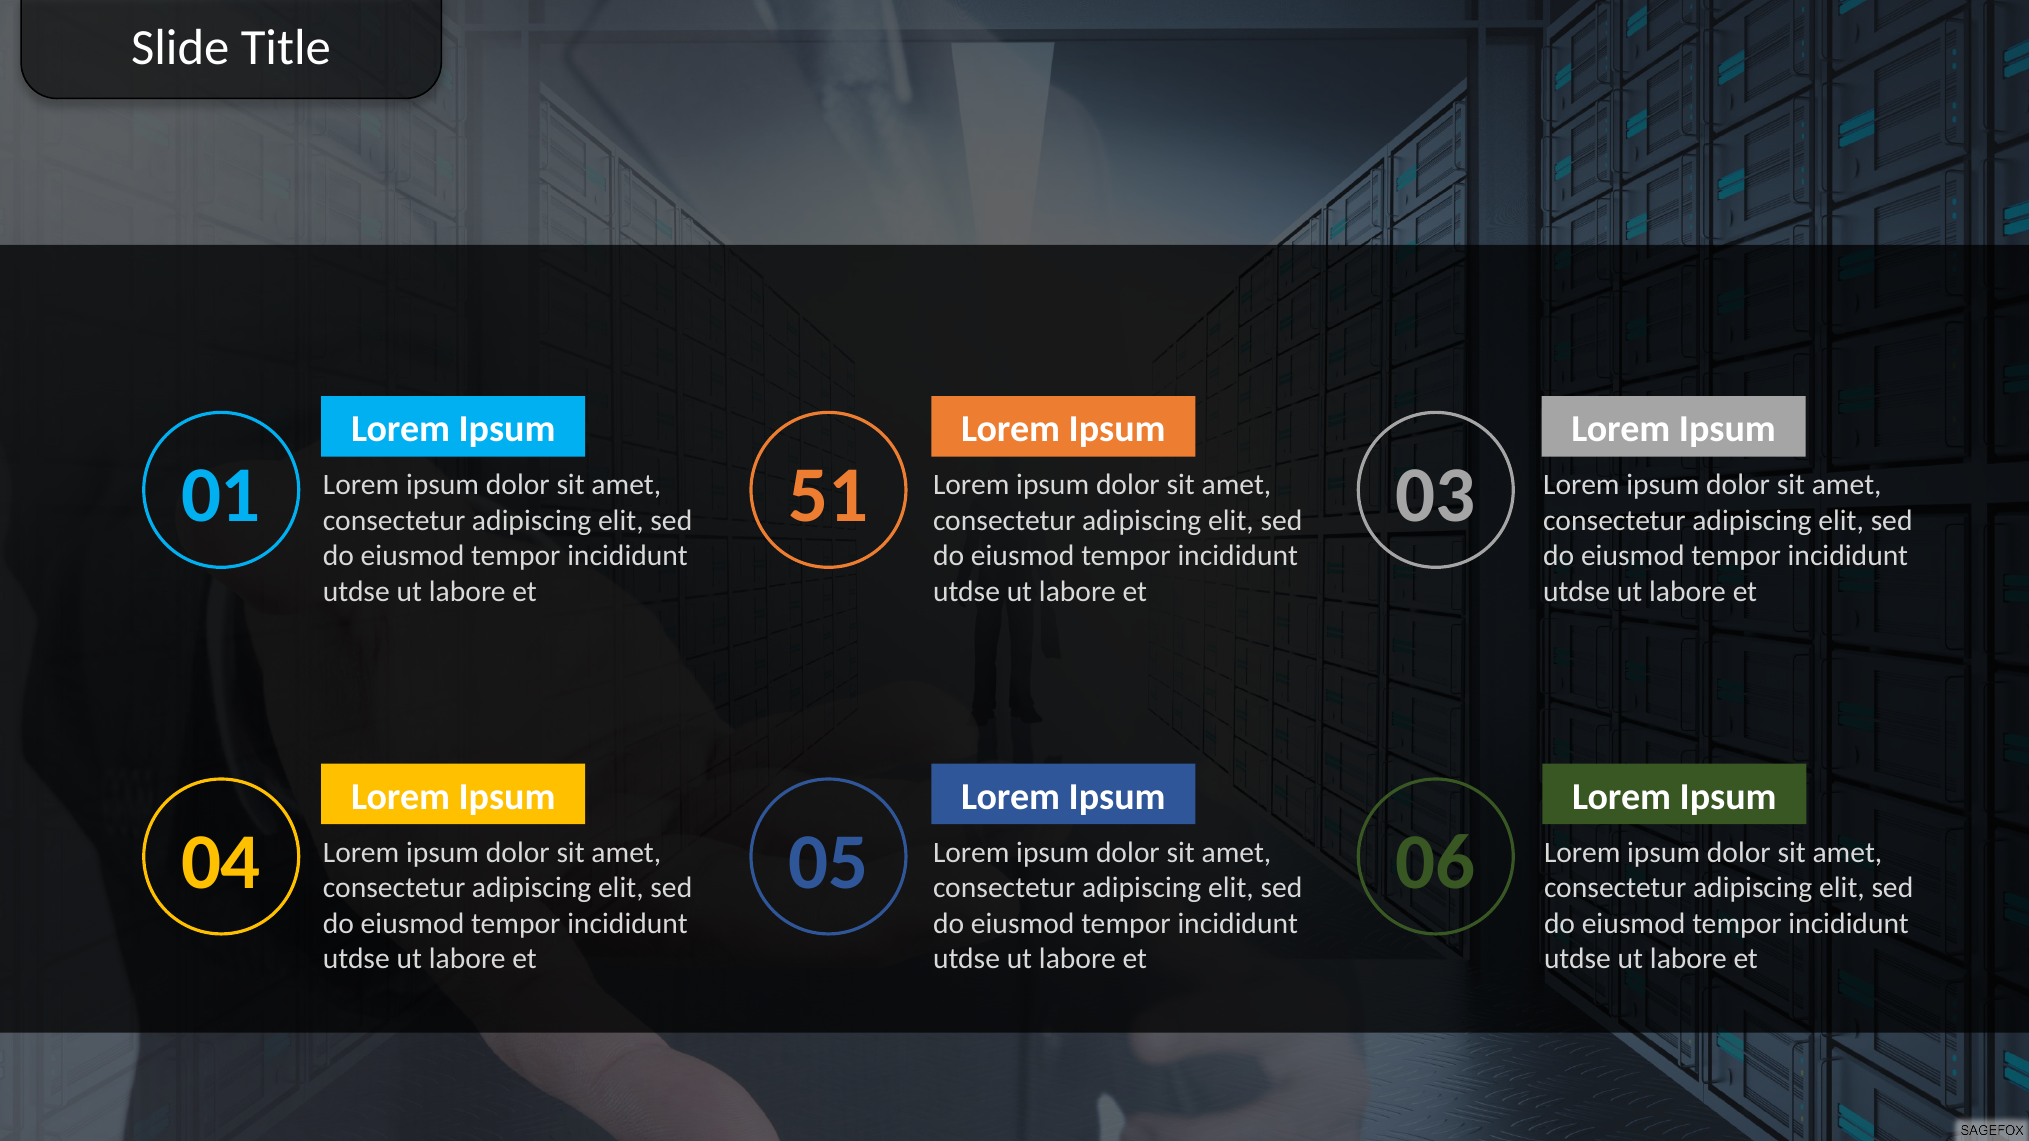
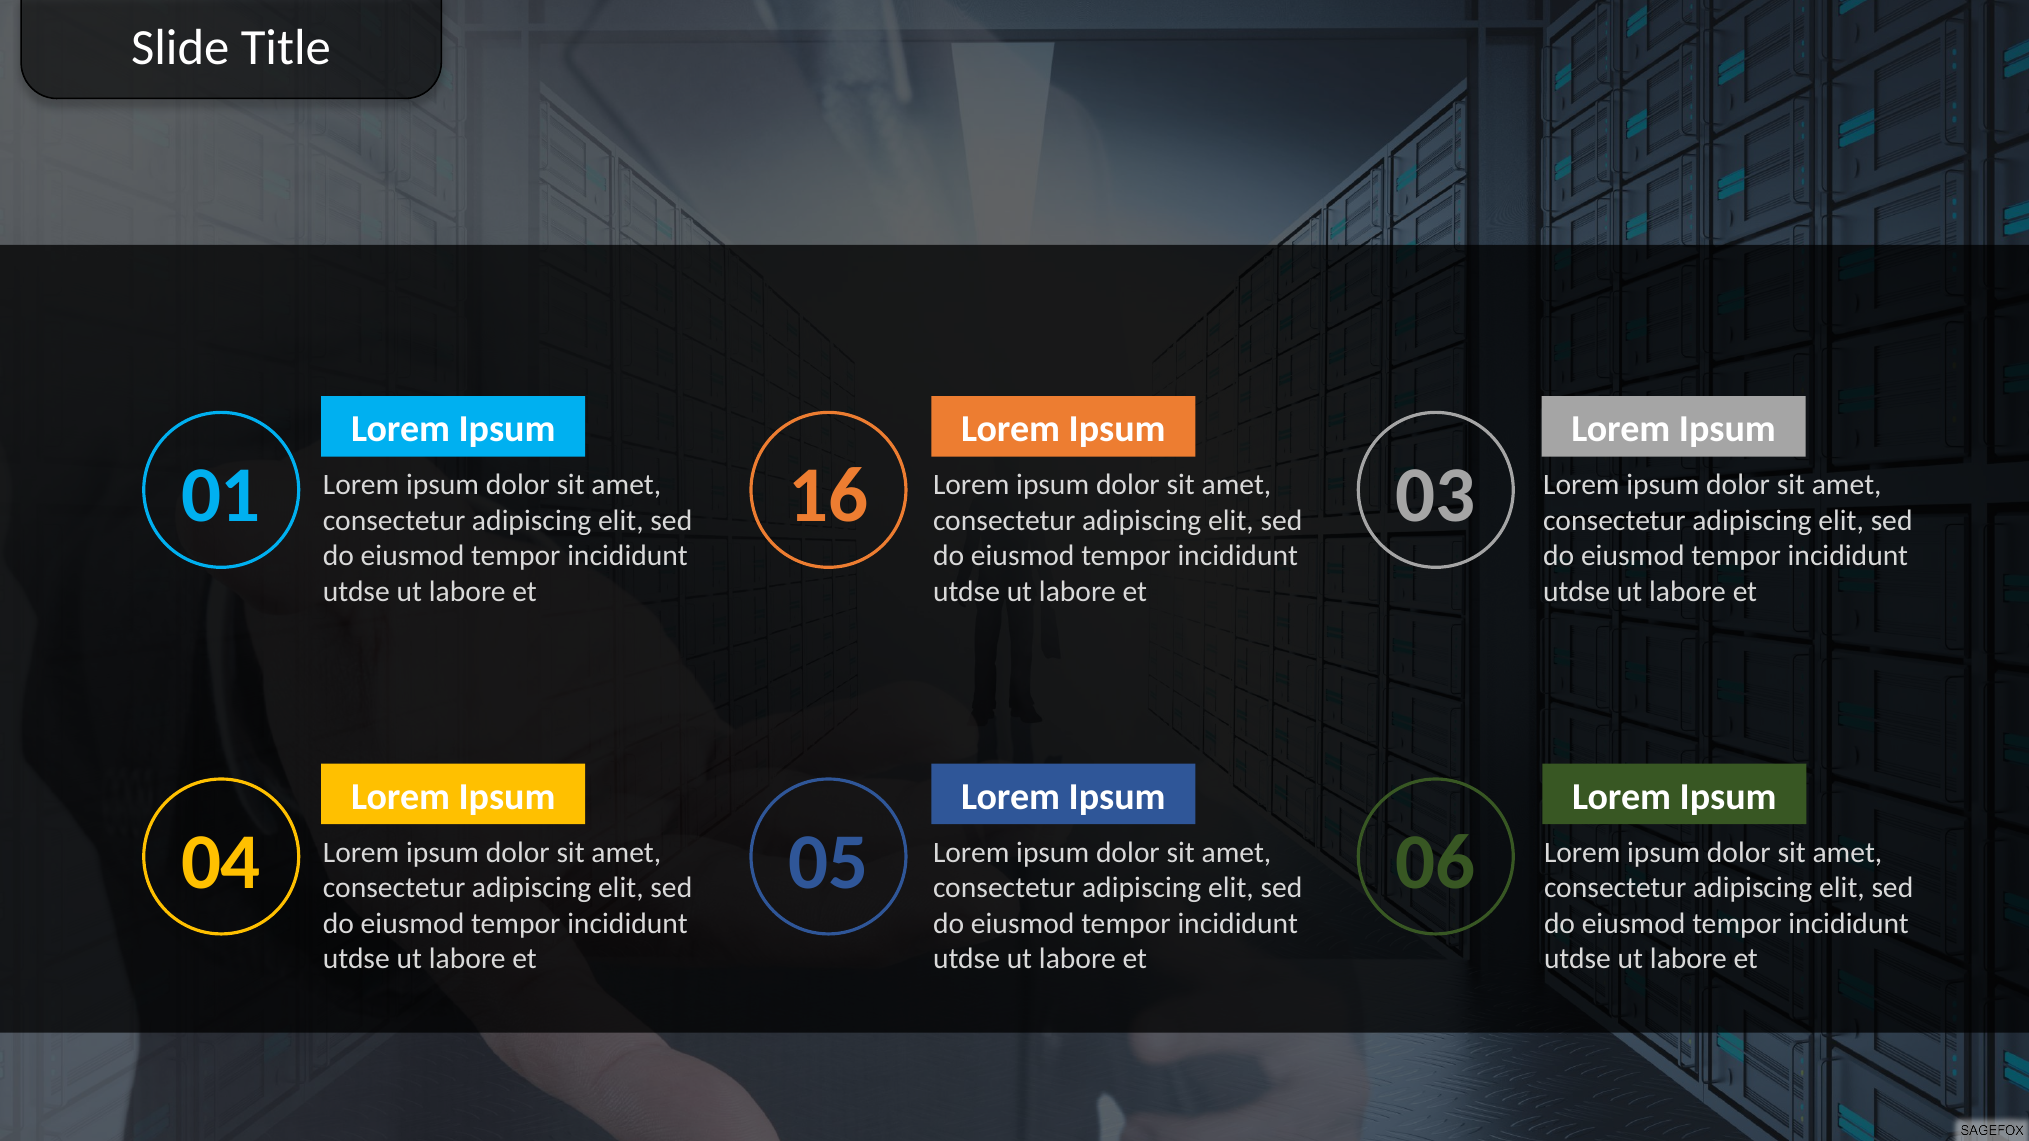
51: 51 -> 16
